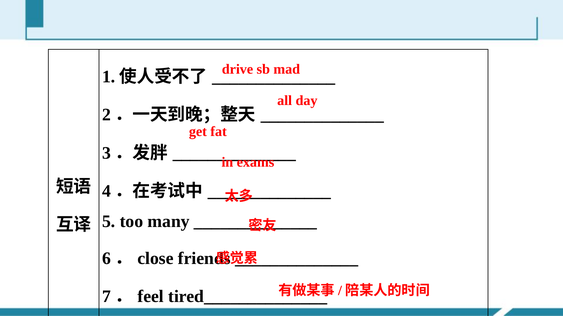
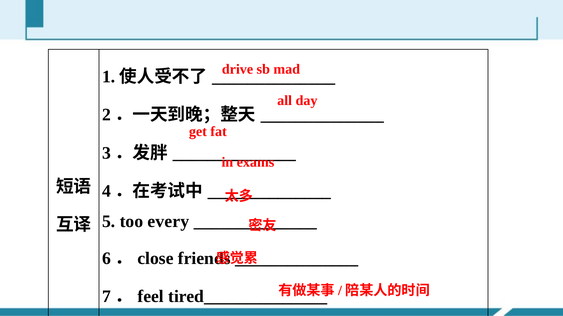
many: many -> every
